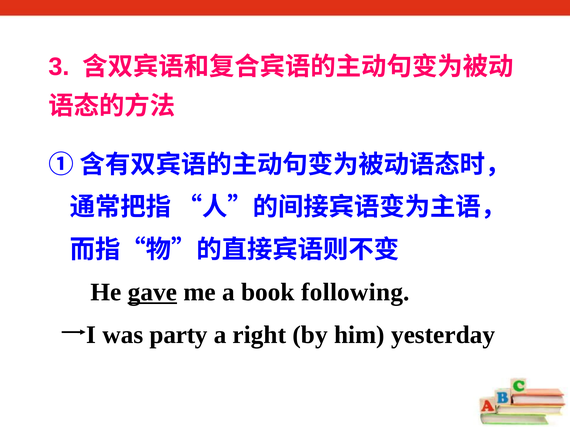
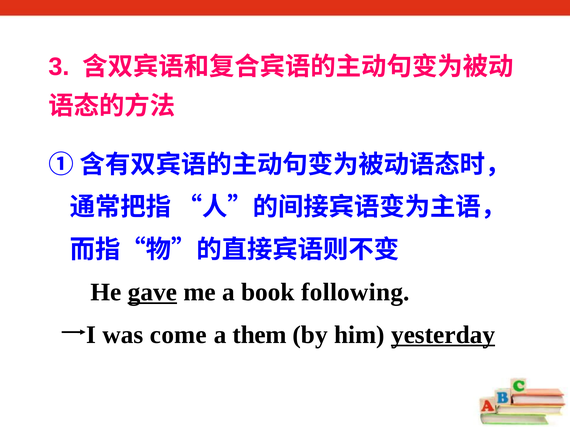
party: party -> come
right: right -> them
yesterday underline: none -> present
